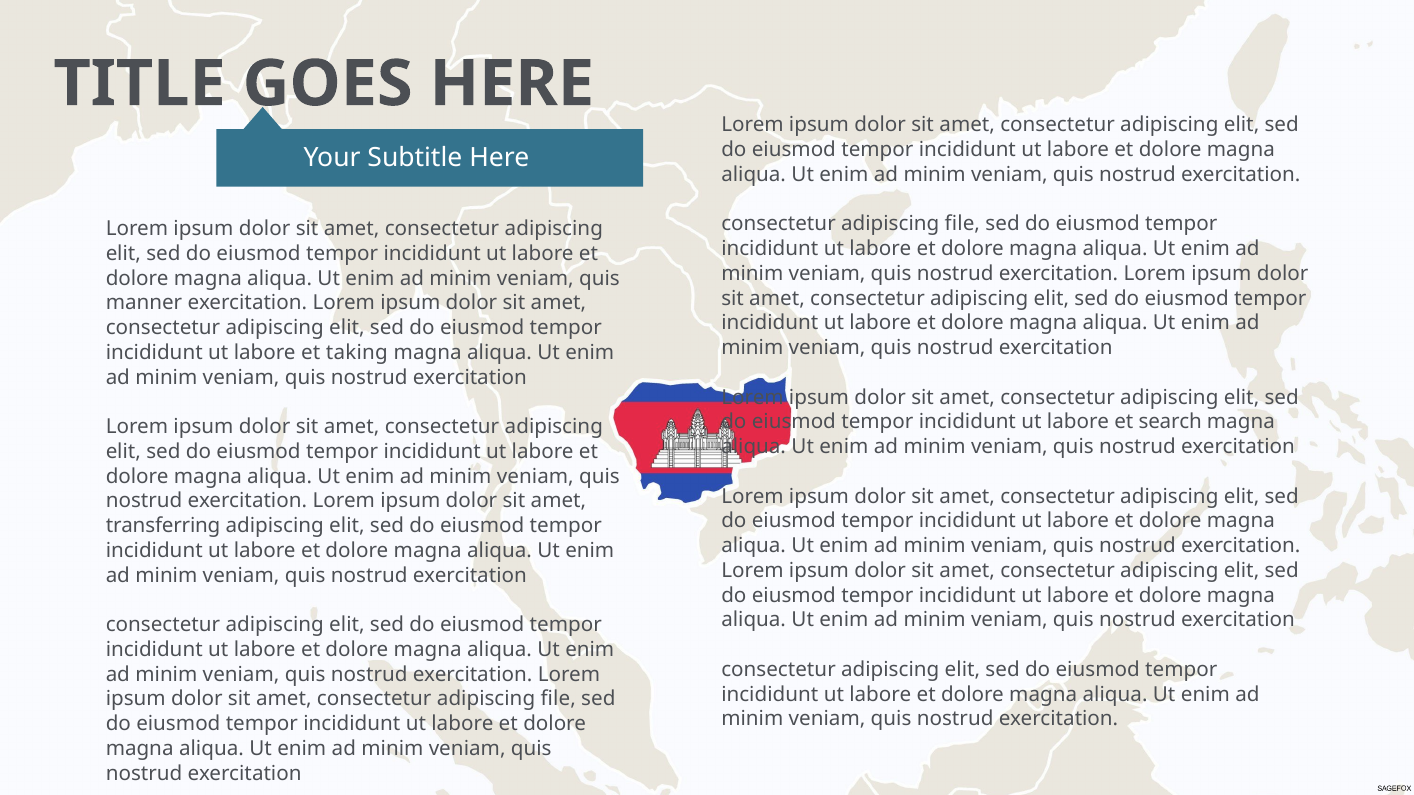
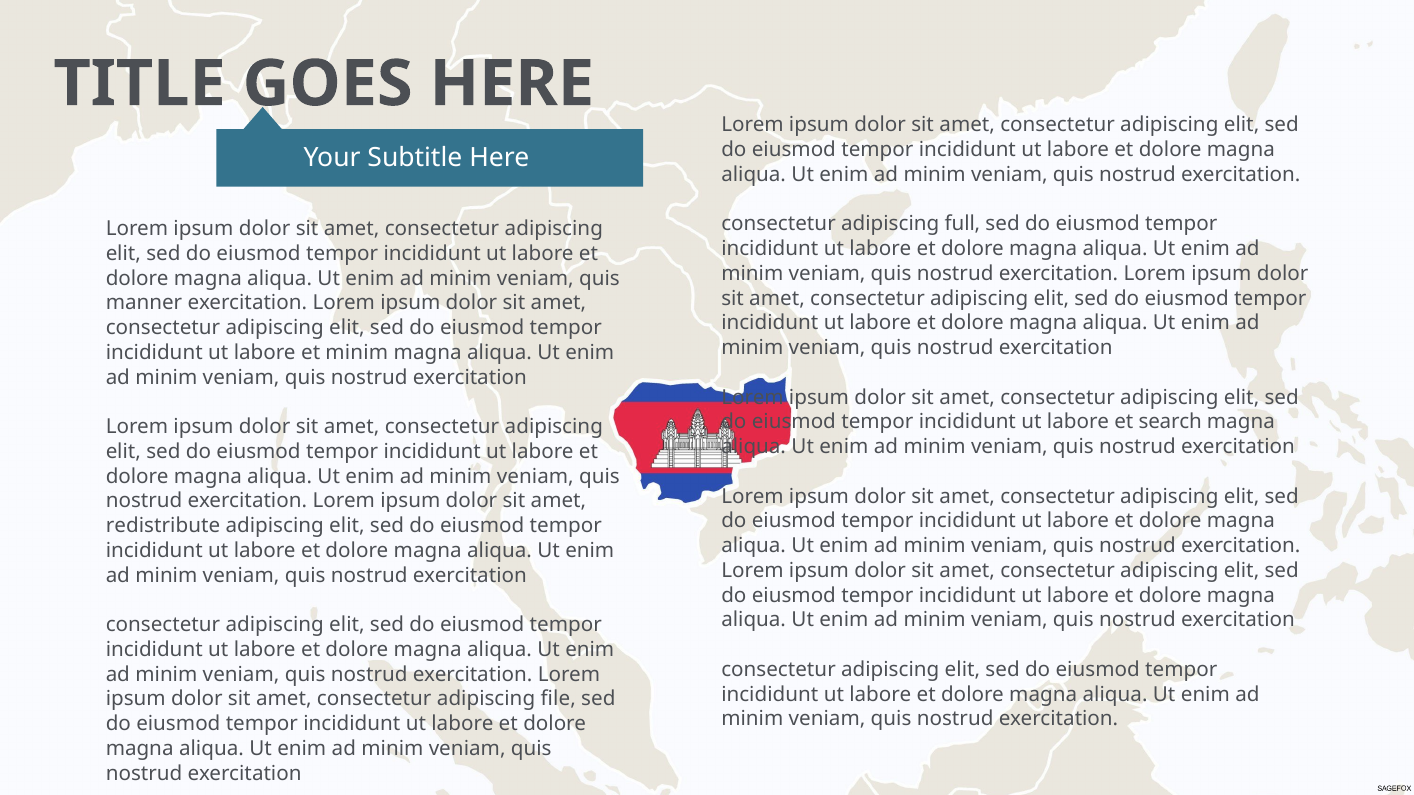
file at (962, 224): file -> full
et taking: taking -> minim
transferring: transferring -> redistribute
